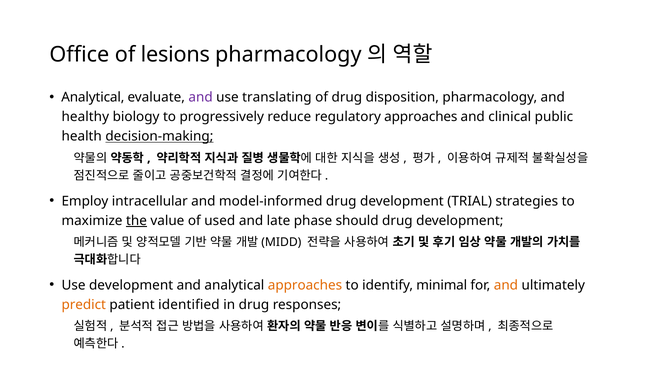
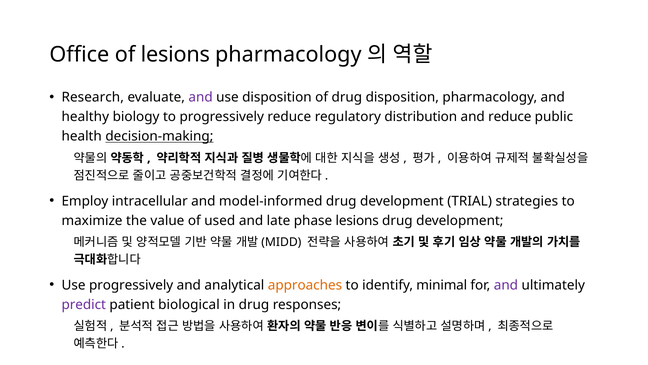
Analytical at (93, 97): Analytical -> Research
use translating: translating -> disposition
regulatory approaches: approaches -> distribution
and clinical: clinical -> reduce
the underline: present -> none
phase should: should -> lesions
Use development: development -> progressively
and at (506, 285) colour: orange -> purple
predict colour: orange -> purple
identified: identified -> biological
